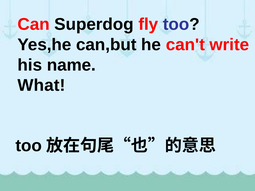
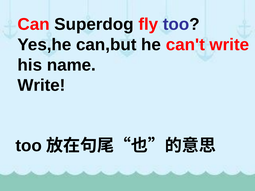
What at (41, 86): What -> Write
